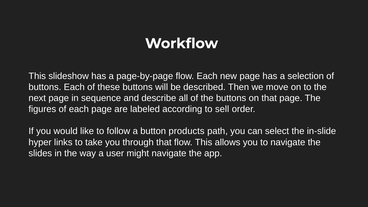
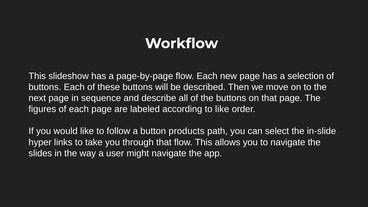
to sell: sell -> like
